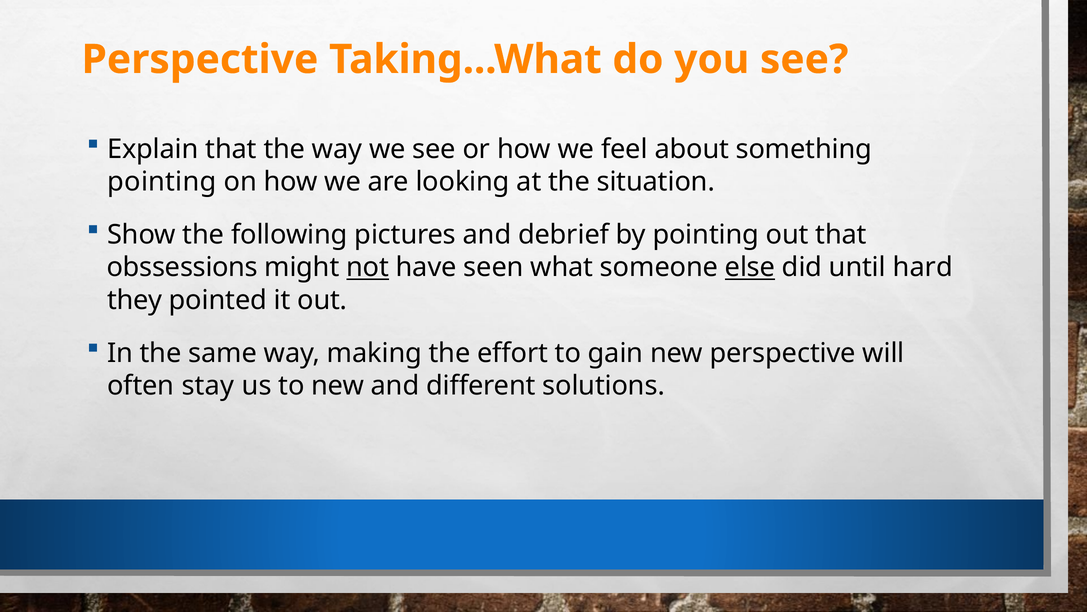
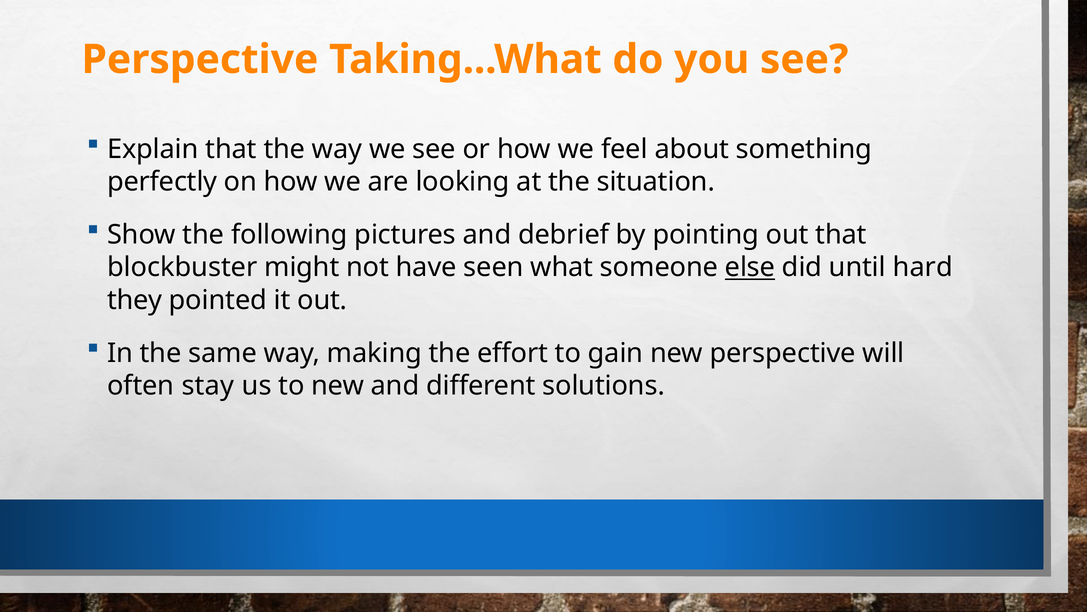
pointing at (162, 182): pointing -> perfectly
obssessions: obssessions -> blockbuster
not underline: present -> none
